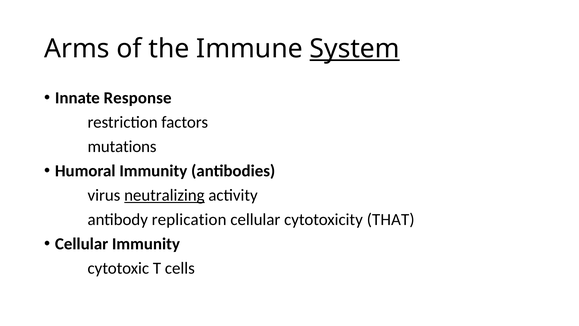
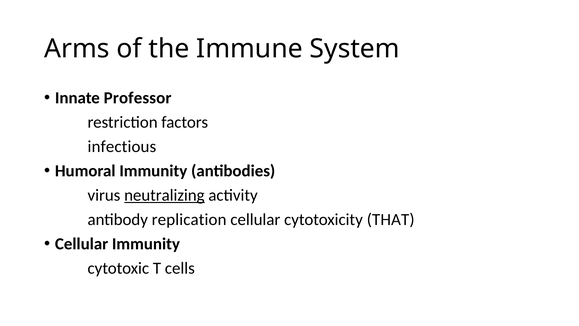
System underline: present -> none
Response: Response -> Professor
mutations: mutations -> infectious
